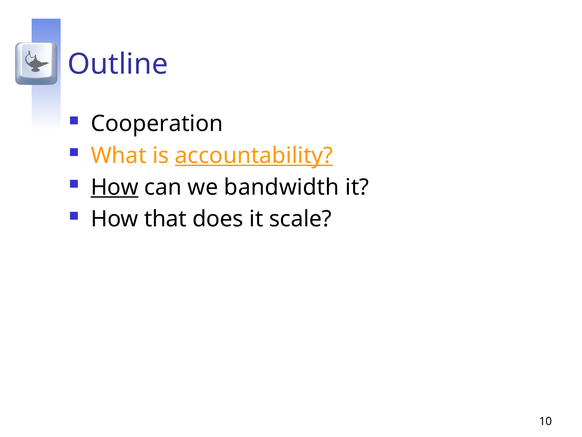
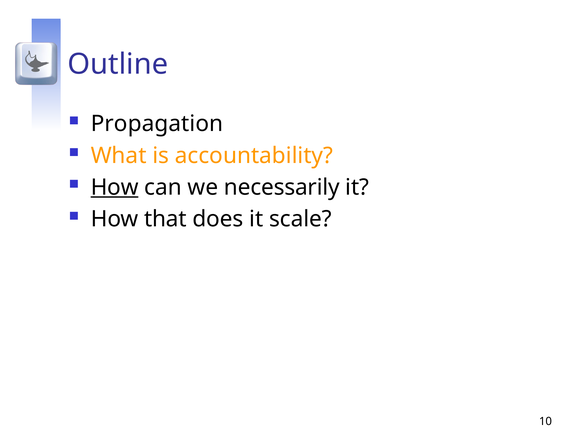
Cooperation: Cooperation -> Propagation
accountability underline: present -> none
bandwidth: bandwidth -> necessarily
